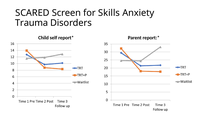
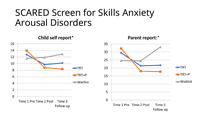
Trauma: Trauma -> Arousal
